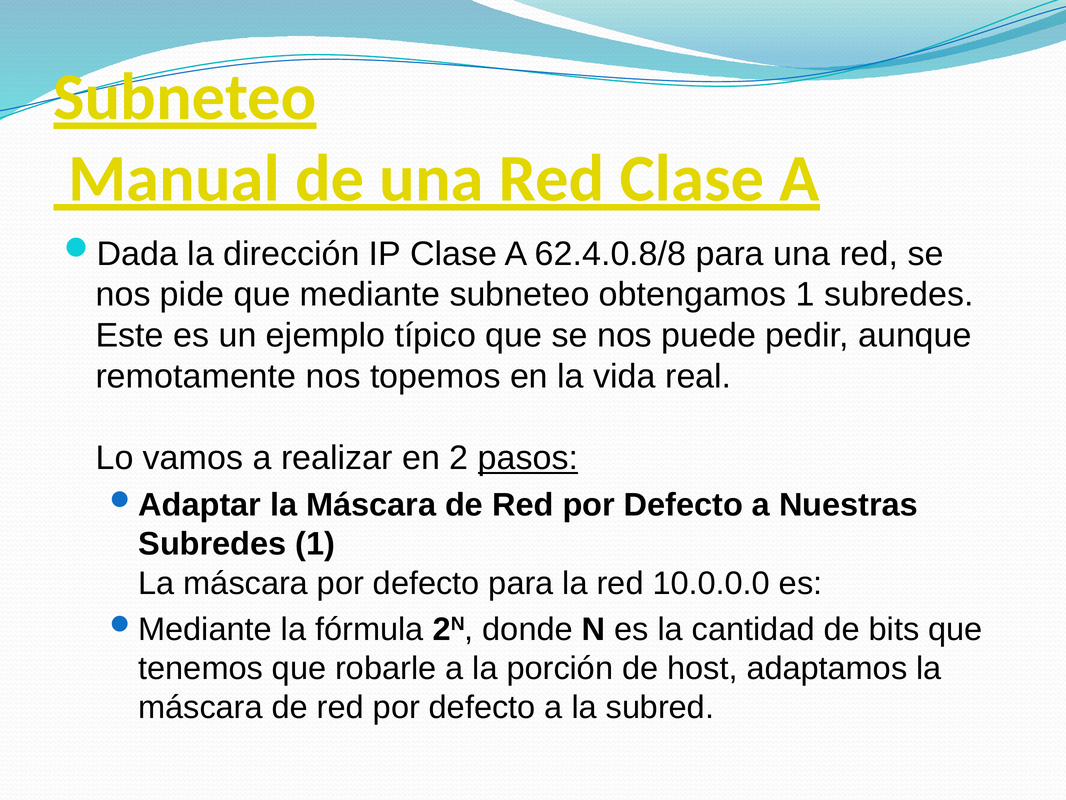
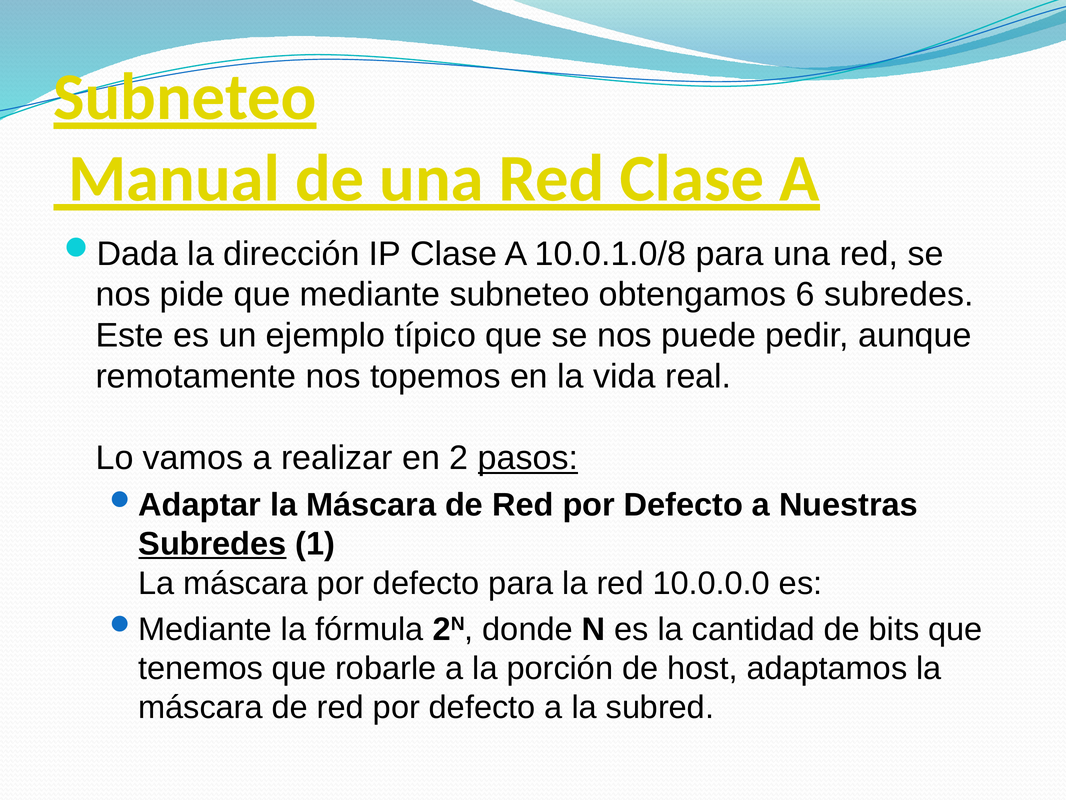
62.4.0.8/8: 62.4.0.8/8 -> 10.0.1.0/8
obtengamos 1: 1 -> 6
Subredes at (212, 544) underline: none -> present
